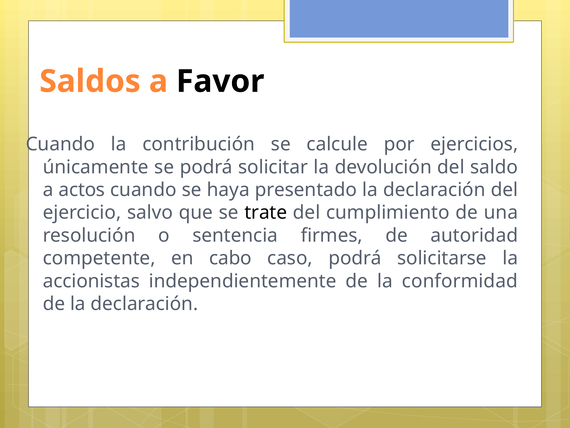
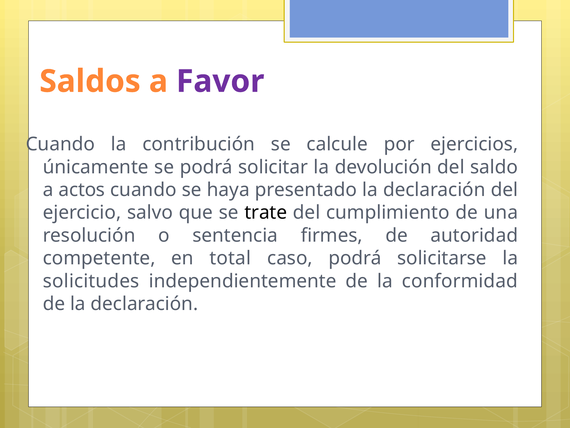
Favor colour: black -> purple
cabo: cabo -> total
accionistas: accionistas -> solicitudes
